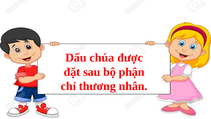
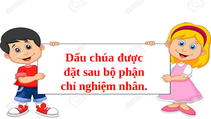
thương: thương -> nghiệm
